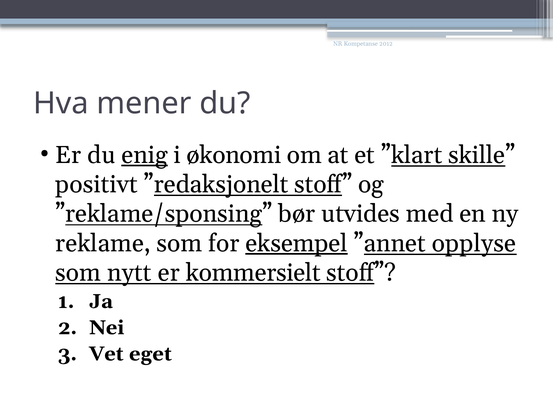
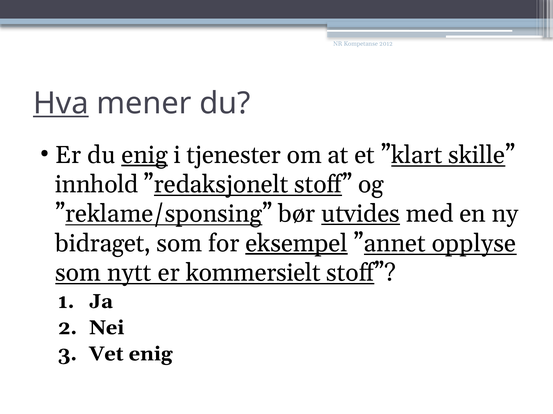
Hva underline: none -> present
økonomi: økonomi -> tjenester
positivt: positivt -> innhold
utvides underline: none -> present
reklame: reklame -> bidraget
Vet eget: eget -> enig
